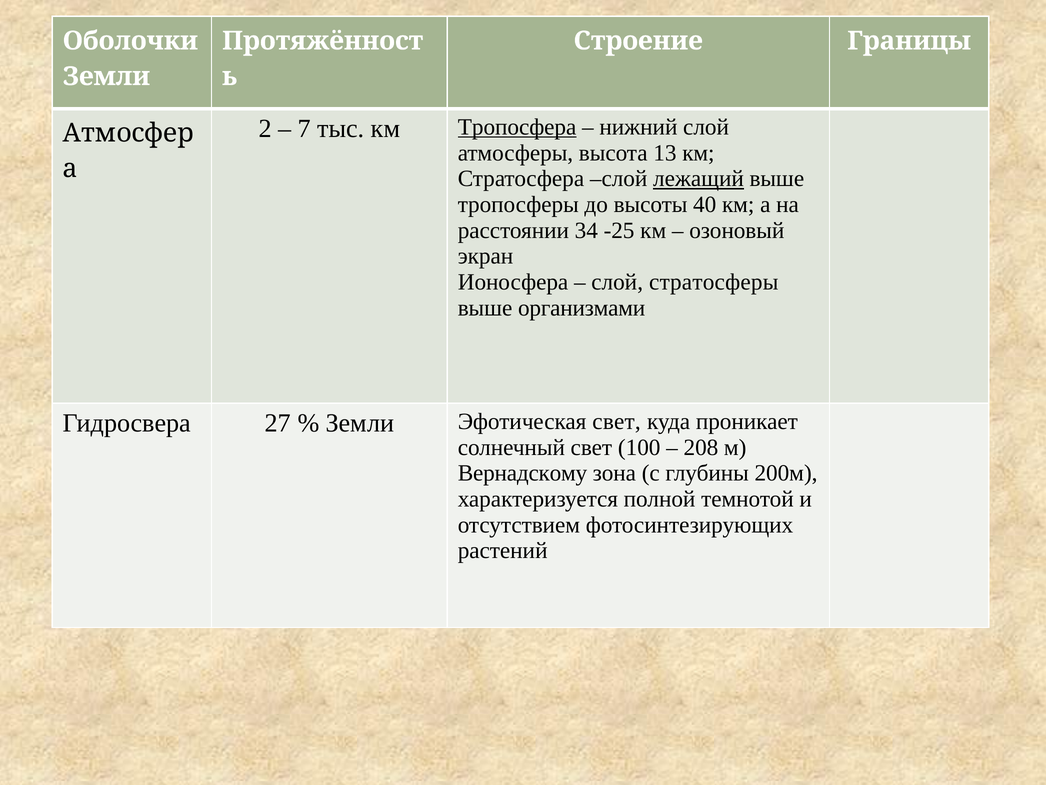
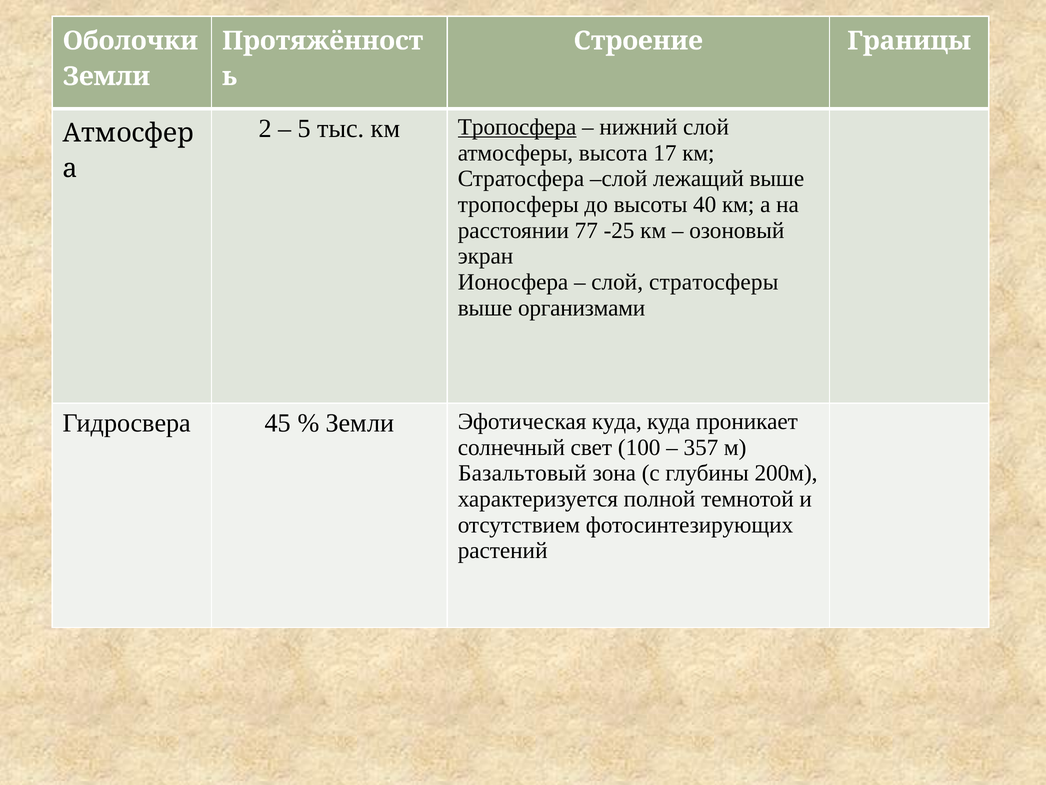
7: 7 -> 5
13: 13 -> 17
лежащий underline: present -> none
34: 34 -> 77
27: 27 -> 45
Эфотическая свет: свет -> куда
208: 208 -> 357
Вернадскому: Вернадскому -> Базальтовый
